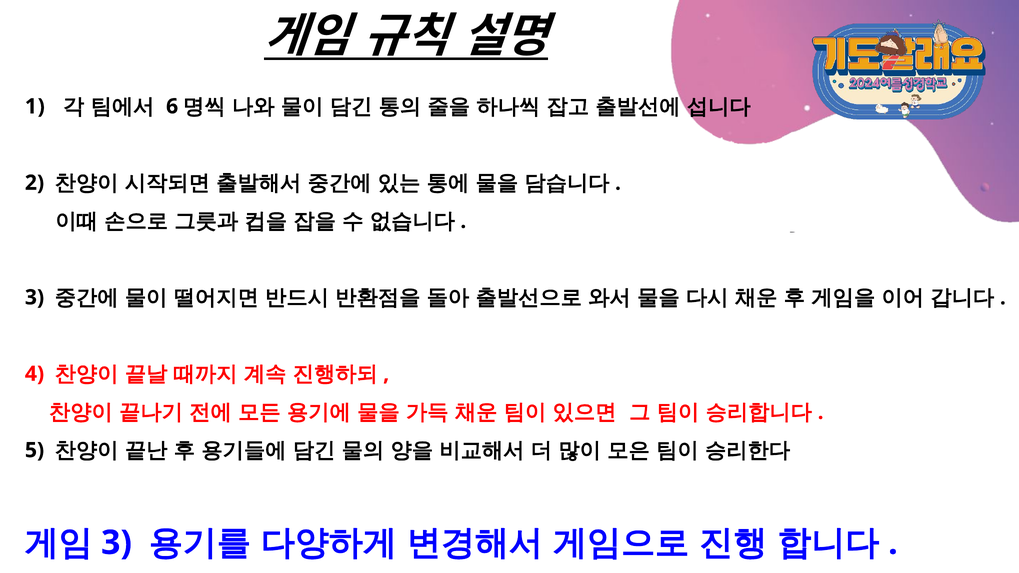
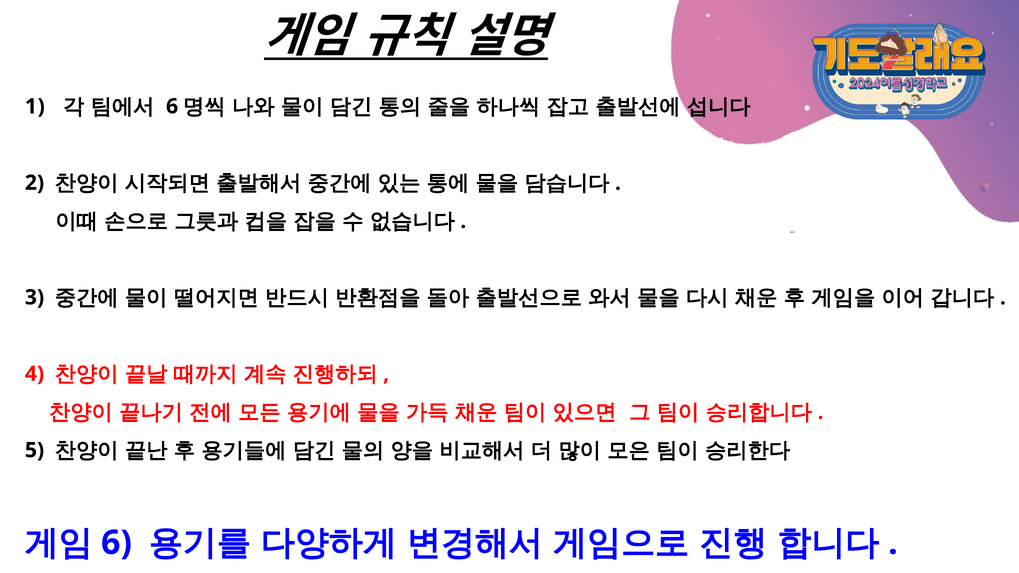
3 at (116, 543): 3 -> 6
